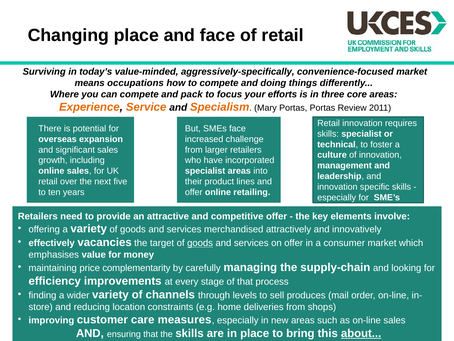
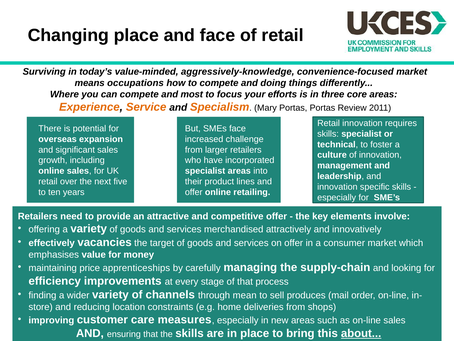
aggressively-specifically: aggressively-specifically -> aggressively-knowledge
pack: pack -> most
goods at (200, 243) underline: present -> none
complementarity: complementarity -> apprenticeships
levels: levels -> mean
